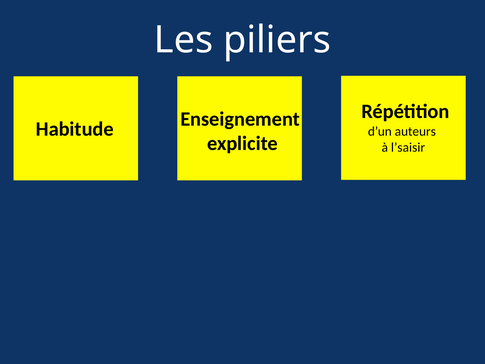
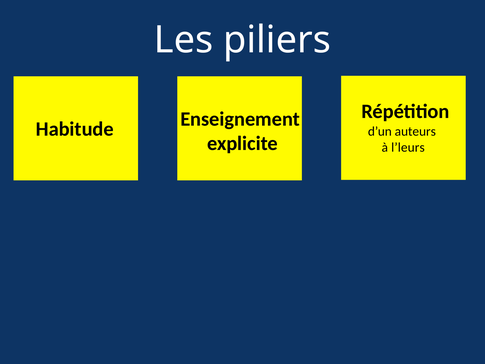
l’saisir: l’saisir -> l’leurs
